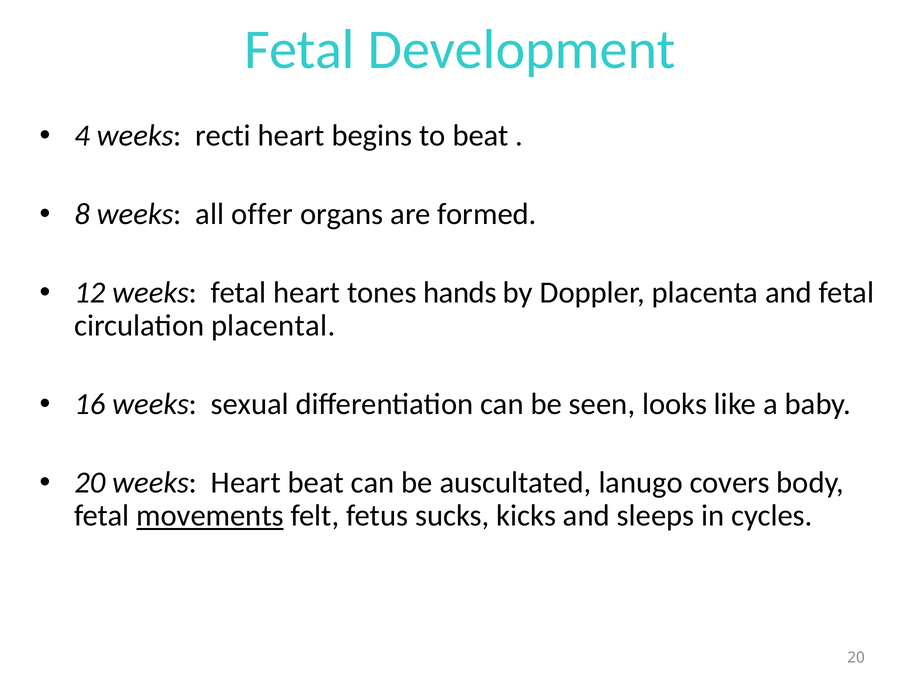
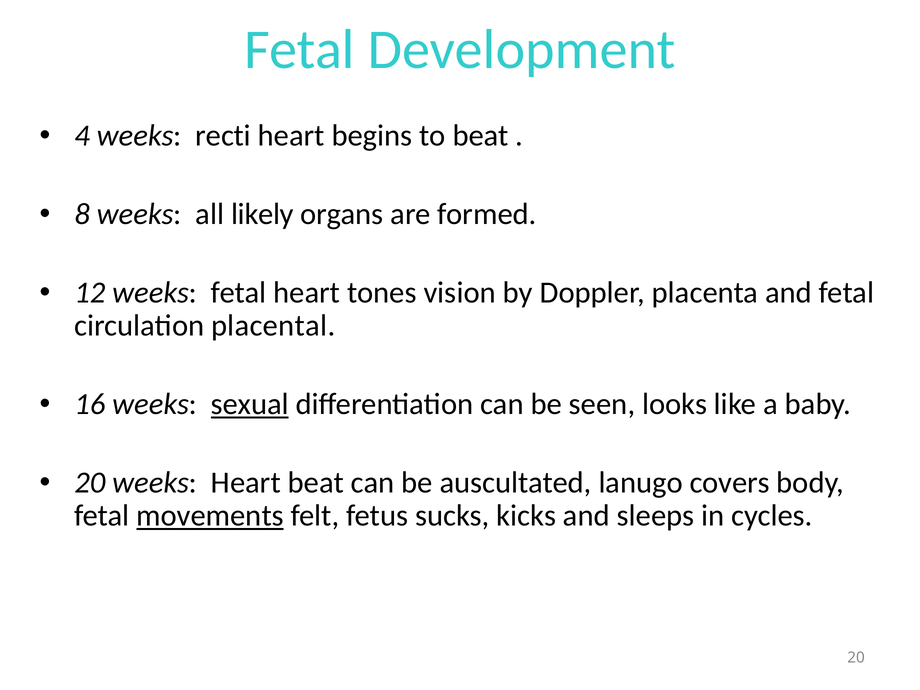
offer: offer -> likely
hands: hands -> vision
sexual underline: none -> present
